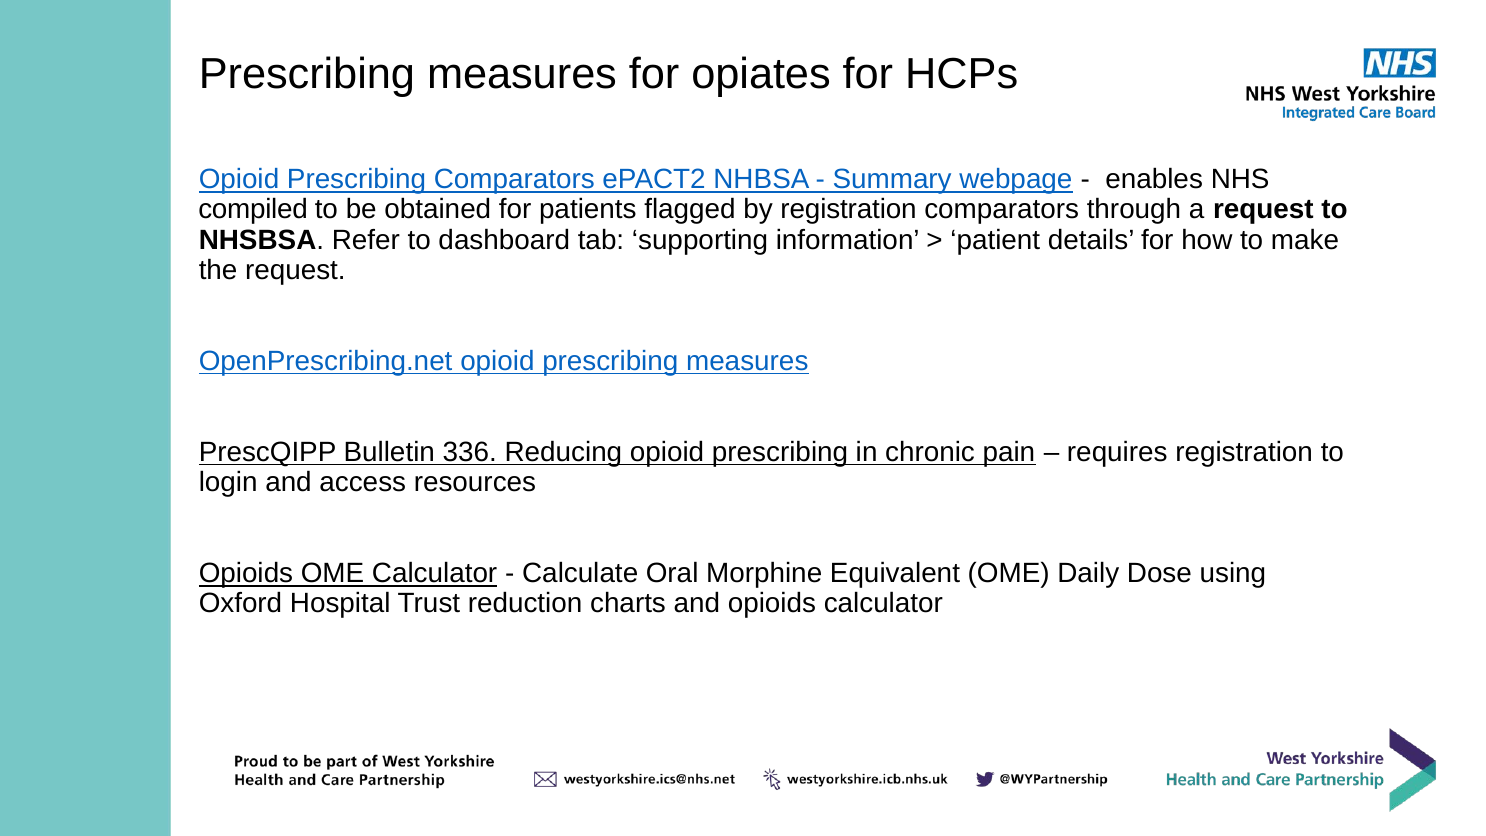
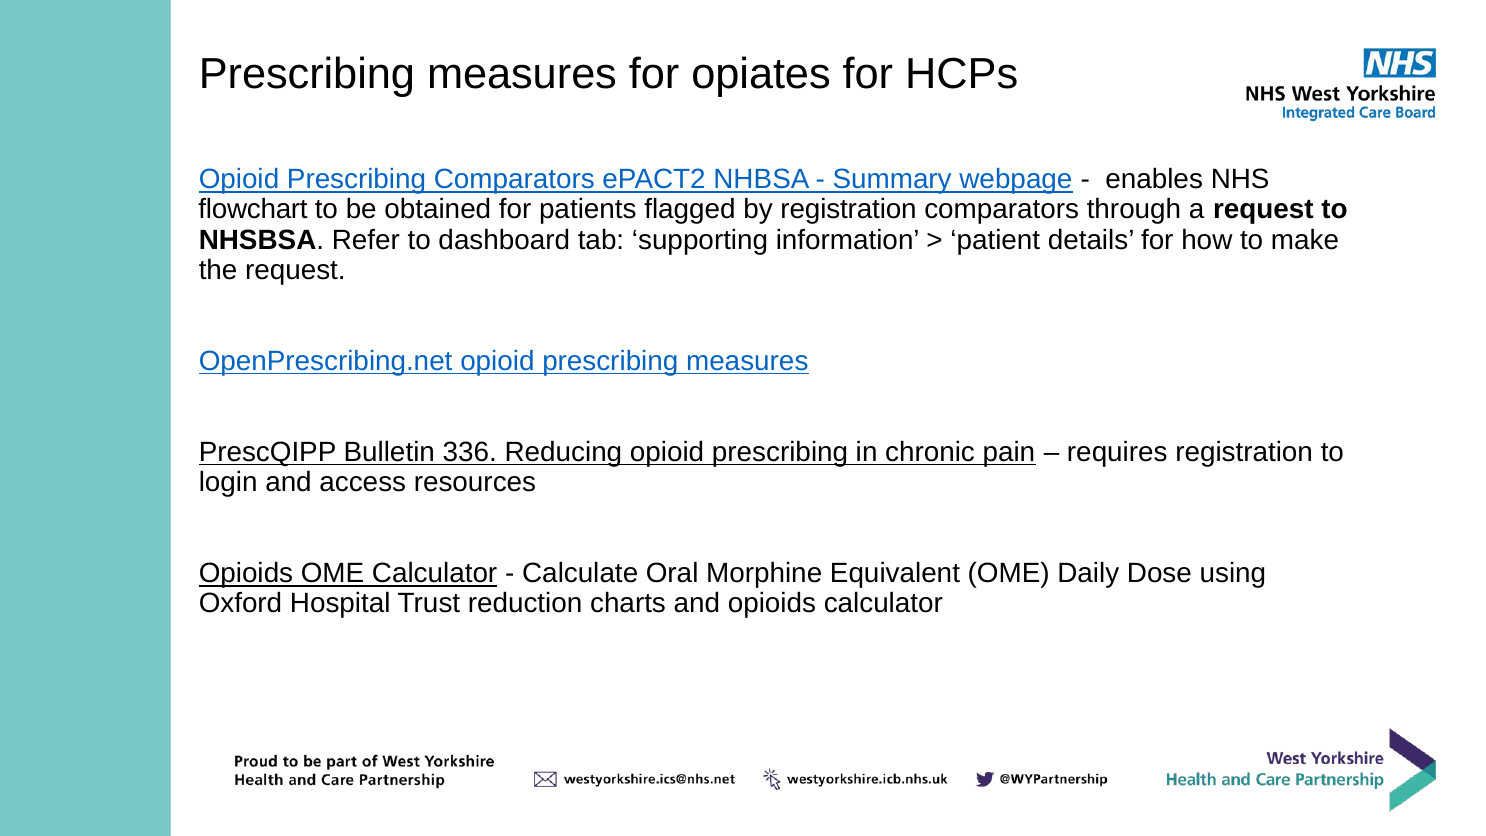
compiled: compiled -> flowchart
